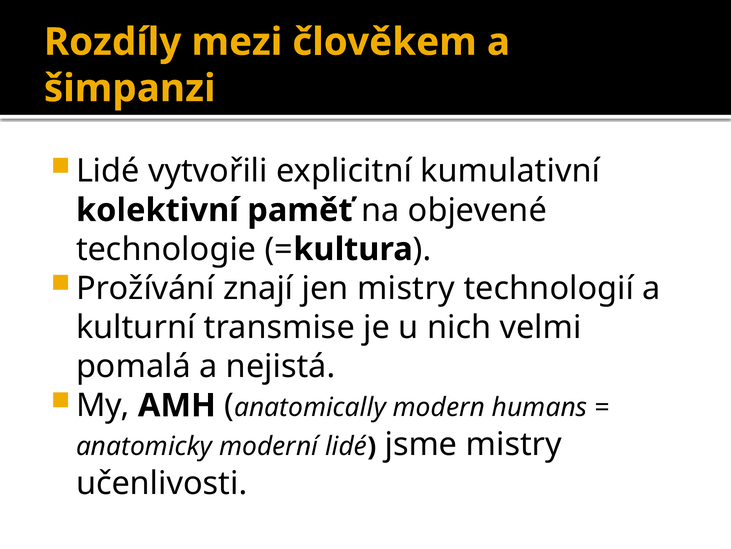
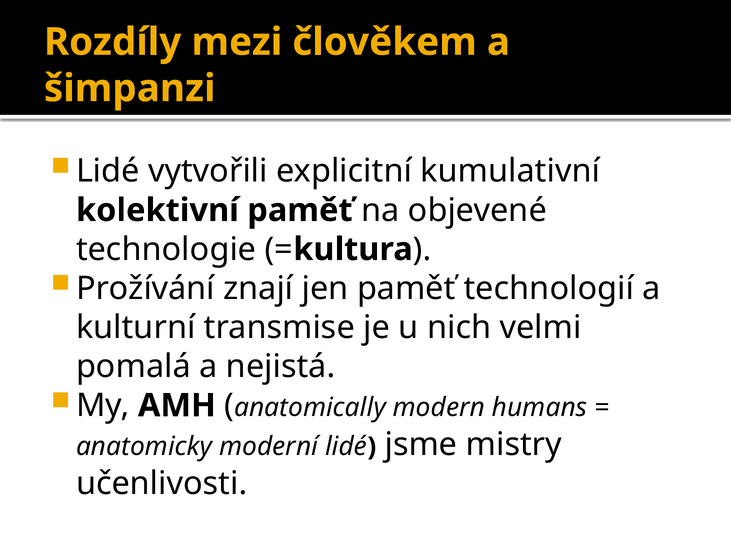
jen mistry: mistry -> paměť
